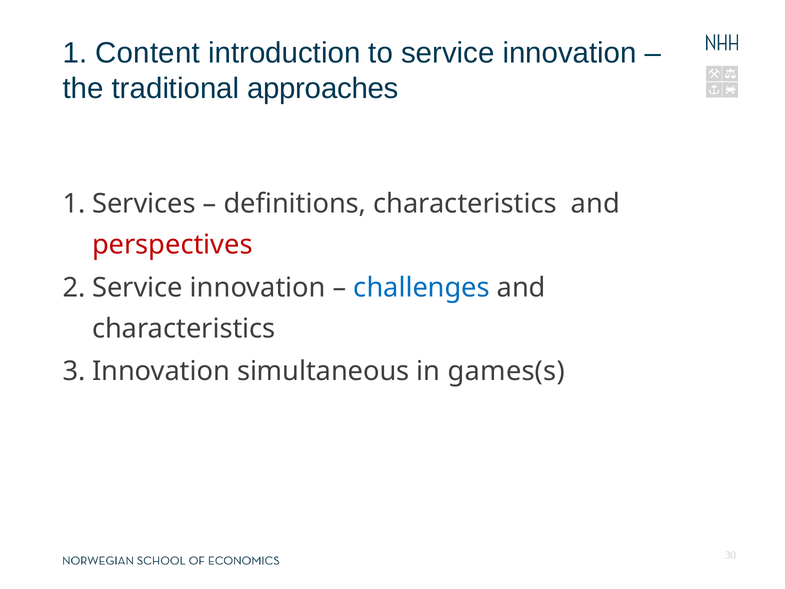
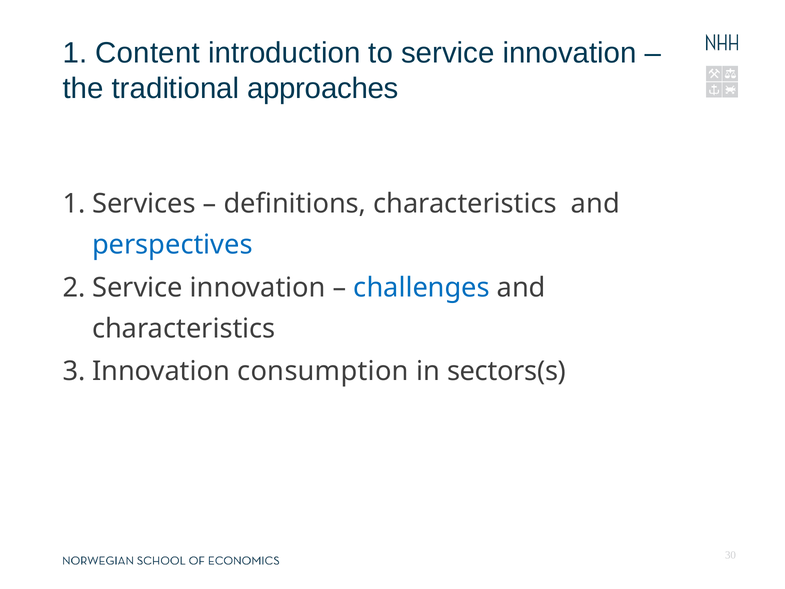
perspectives colour: red -> blue
simultaneous: simultaneous -> consumption
games(s: games(s -> sectors(s
